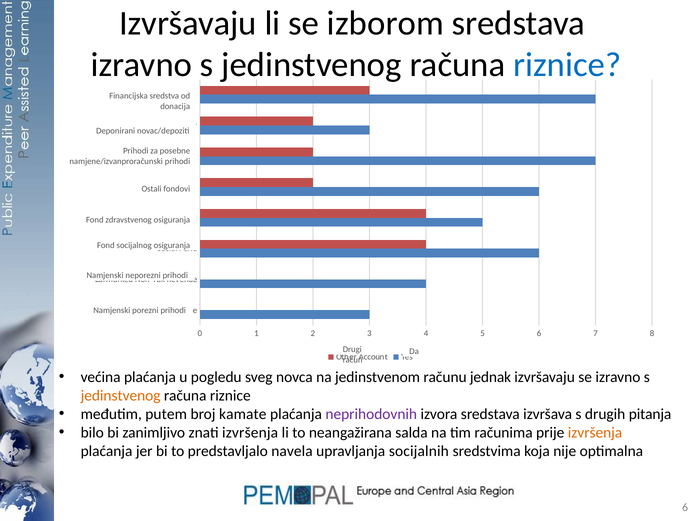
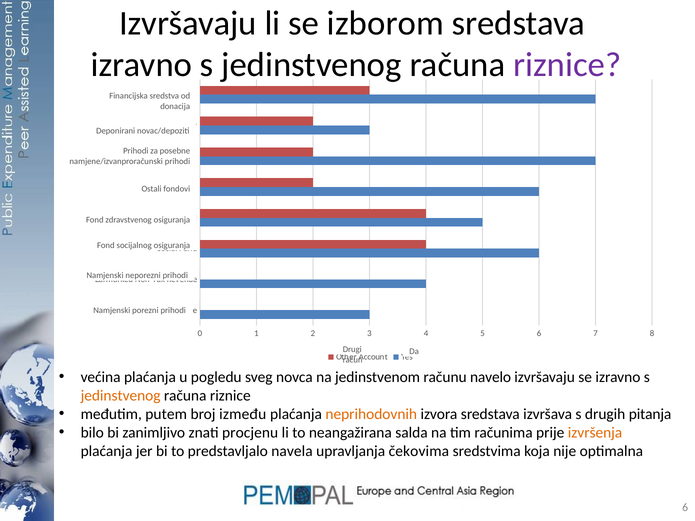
riznice at (567, 65) colour: blue -> purple
jednak: jednak -> navelo
kamate: kamate -> između
neprihodovnih colour: purple -> orange
znati izvršenja: izvršenja -> procjenu
socijalnih: socijalnih -> čekovima
